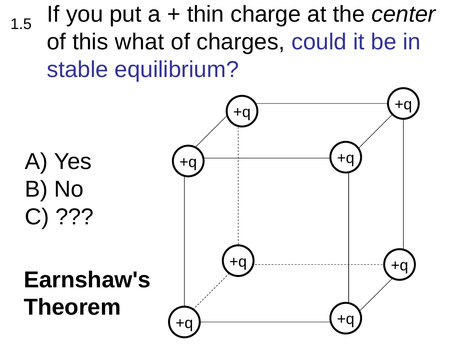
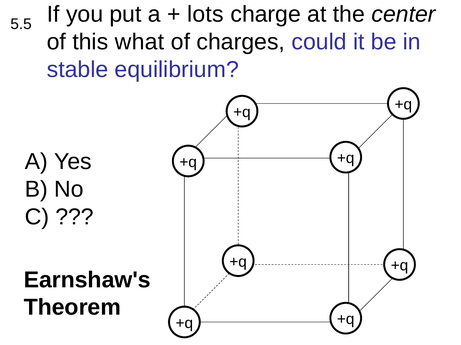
thin: thin -> lots
1.5: 1.5 -> 5.5
